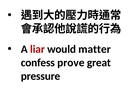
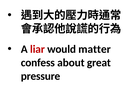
prove: prove -> about
